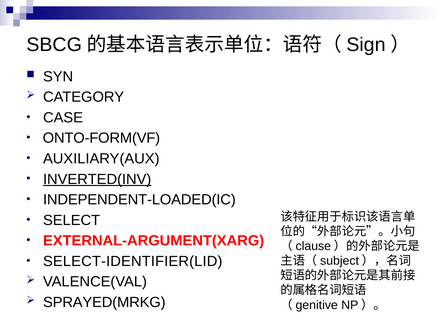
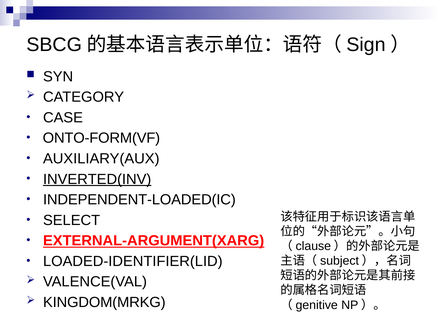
EXTERNAL-ARGUMENT(XARG underline: none -> present
SELECT-IDENTIFIER(LID: SELECT-IDENTIFIER(LID -> LOADED-IDENTIFIER(LID
SPRAYED(MRKG: SPRAYED(MRKG -> KINGDOM(MRKG
